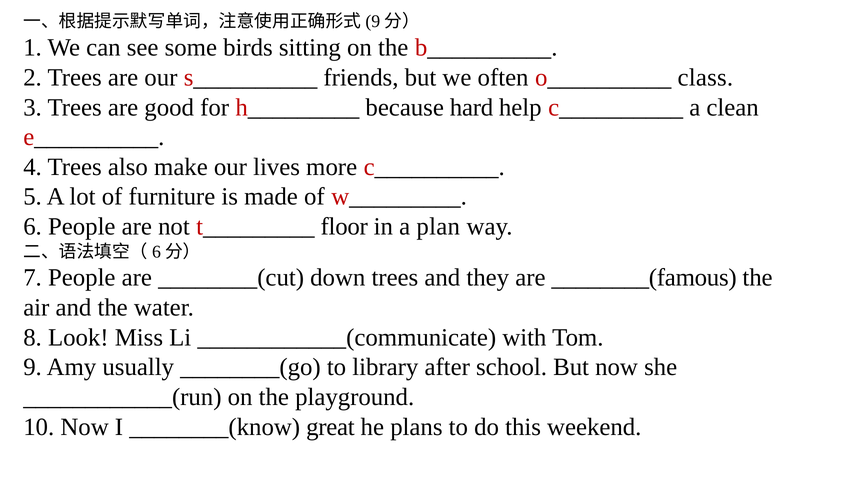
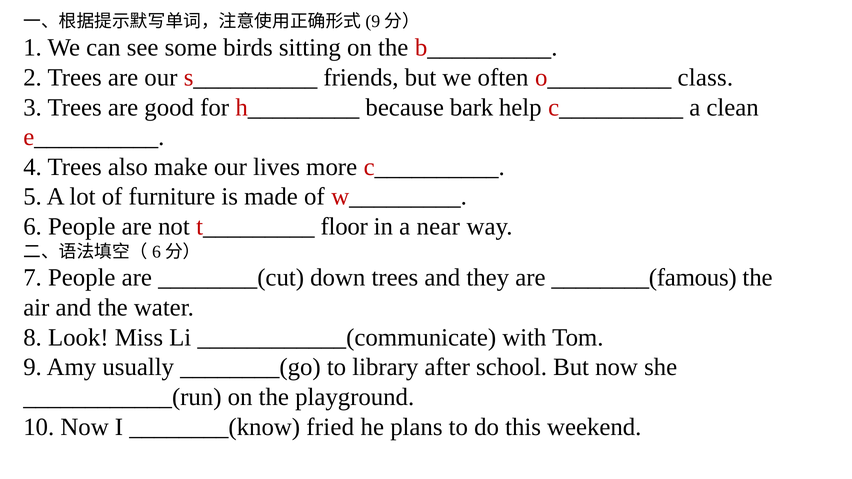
hard: hard -> bark
plan: plan -> near
great: great -> fried
